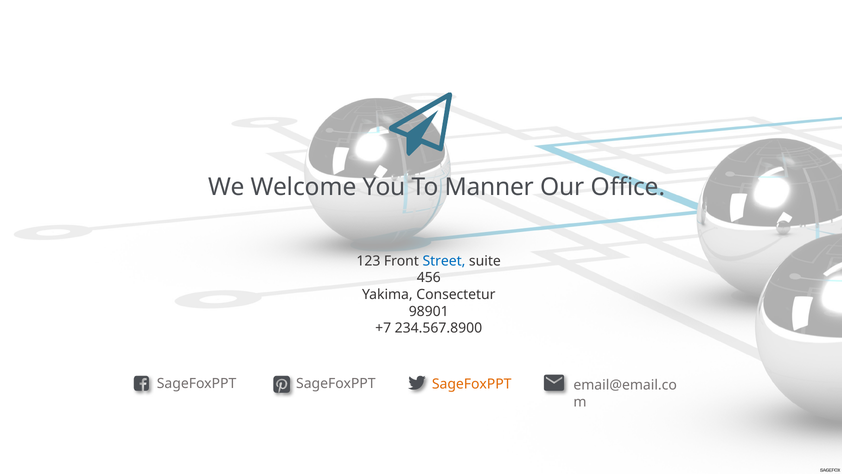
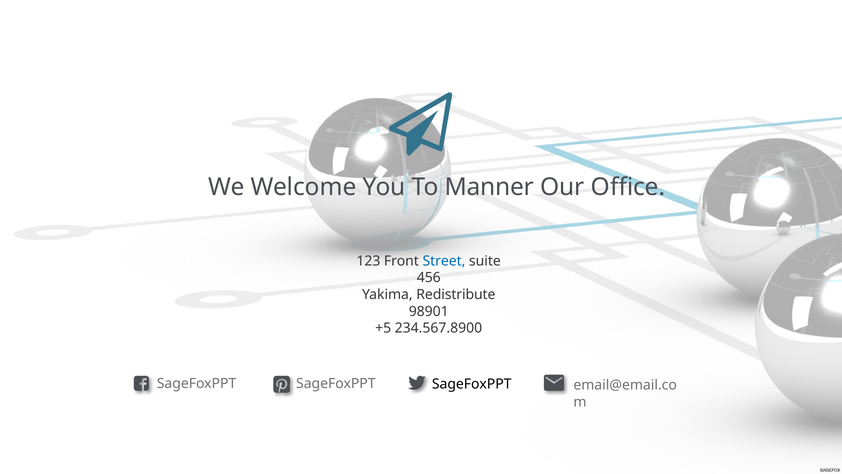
Consectetur: Consectetur -> Redistribute
+7: +7 -> +5
SageFoxPPT at (472, 384) colour: orange -> black
